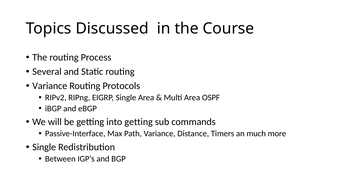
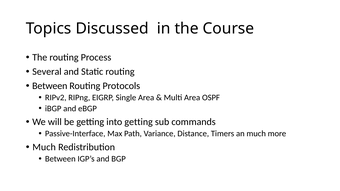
Variance at (50, 86): Variance -> Between
Single at (44, 147): Single -> Much
